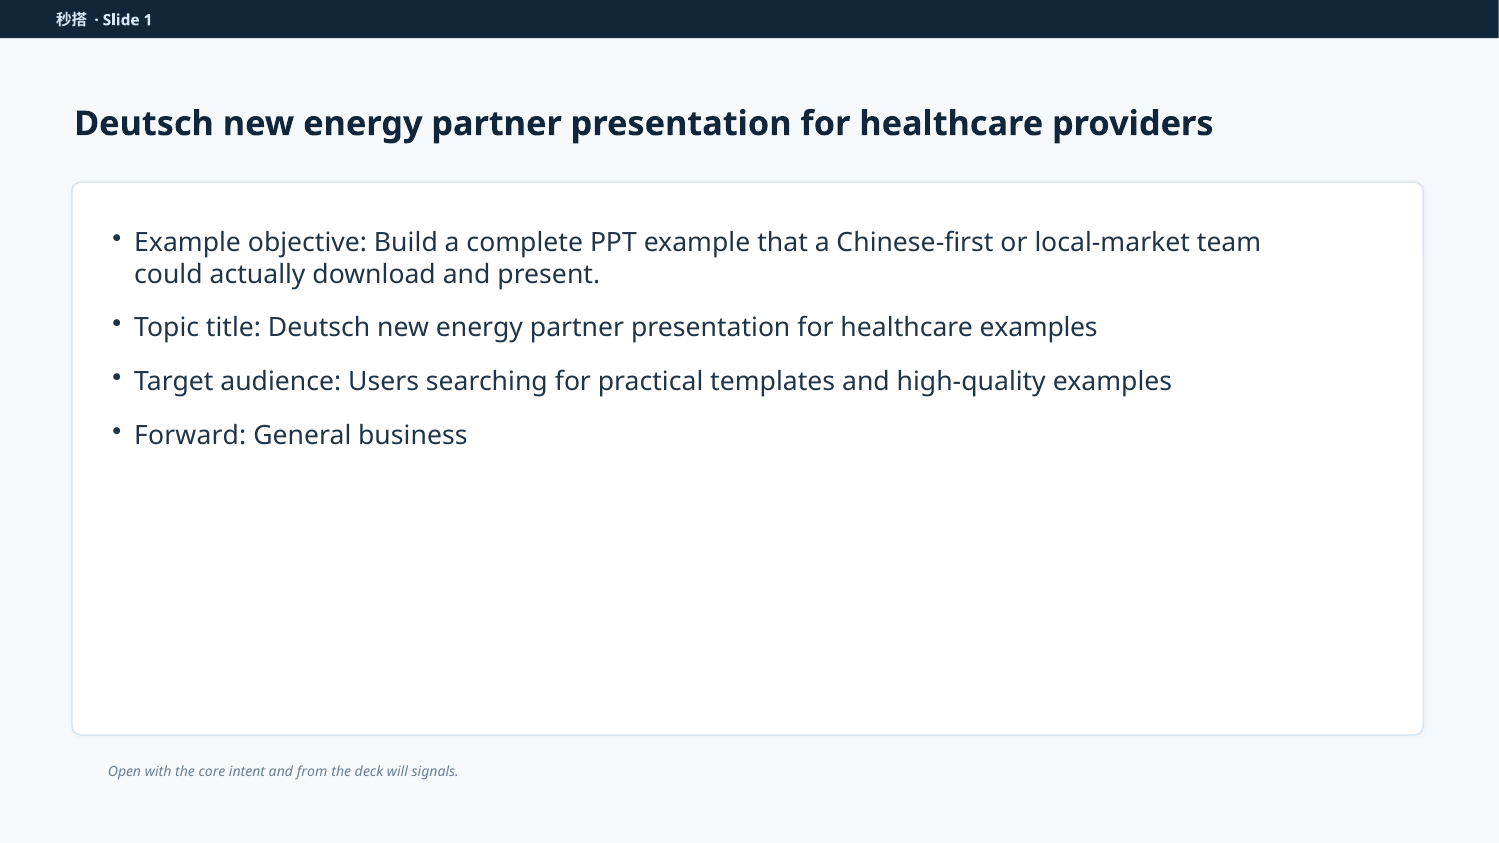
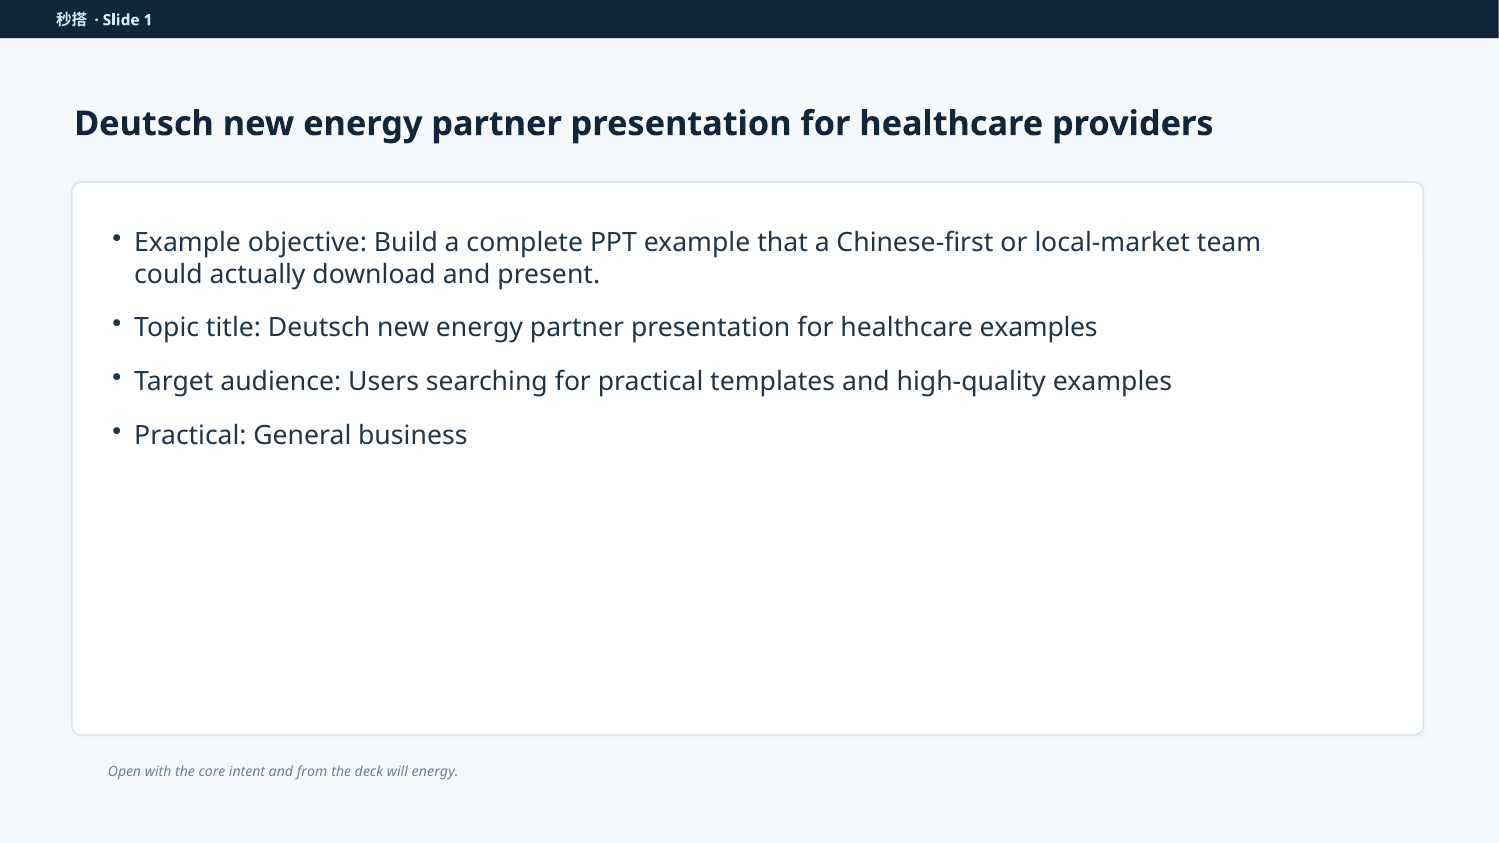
Forward at (190, 436): Forward -> Practical
will signals: signals -> energy
